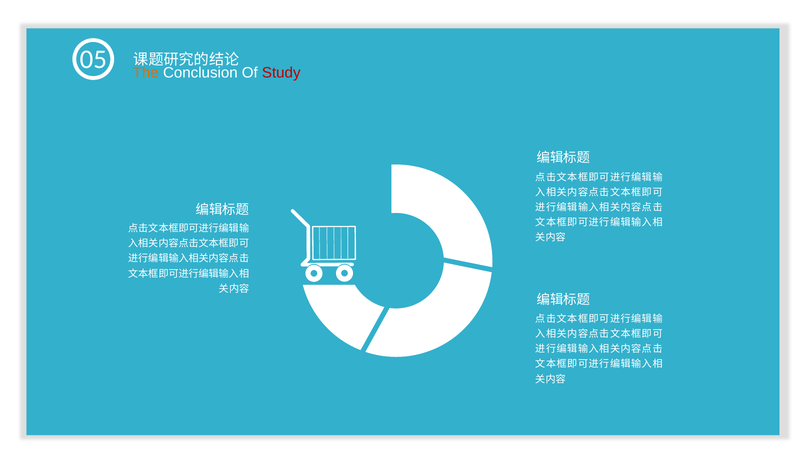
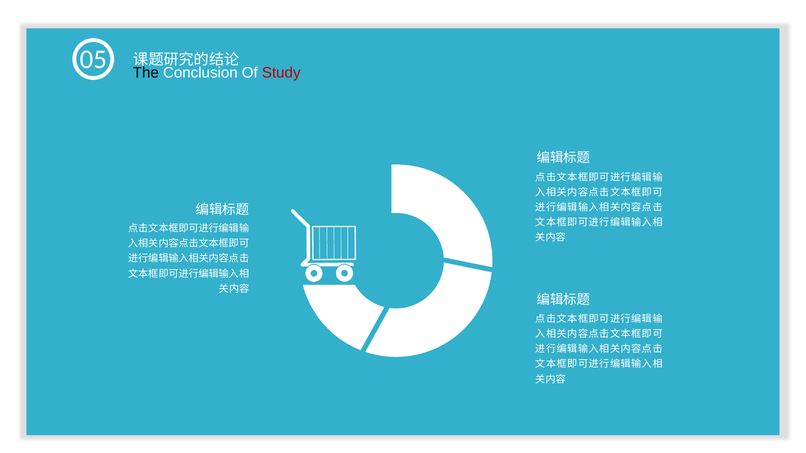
The colour: orange -> black
